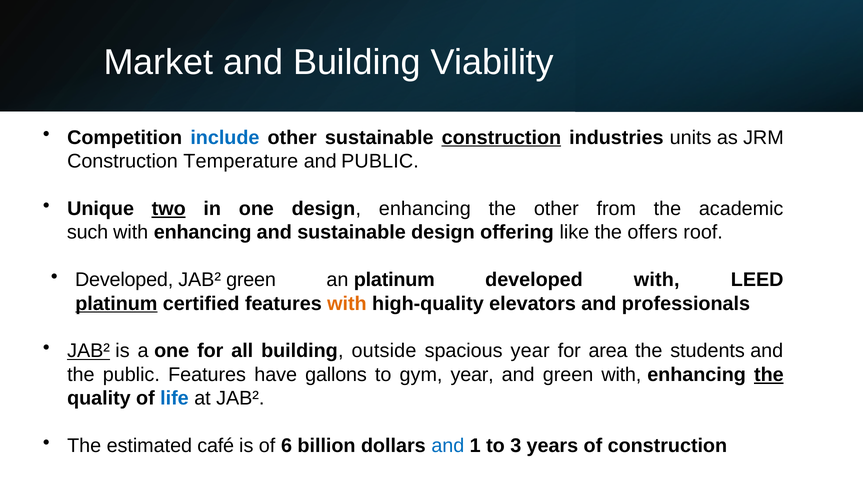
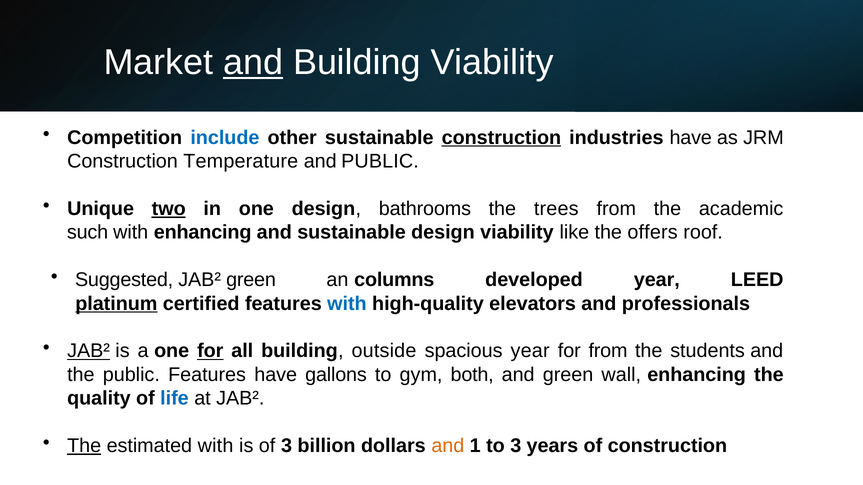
and at (253, 63) underline: none -> present
industries units: units -> have
design enhancing: enhancing -> bathrooms
the other: other -> trees
design offering: offering -> viability
Developed at (124, 280): Developed -> Suggested
an platinum: platinum -> columns
developed with: with -> year
with at (347, 304) colour: orange -> blue
for at (210, 351) underline: none -> present
for area: area -> from
gym year: year -> both
green with: with -> wall
the at (769, 375) underline: present -> none
The at (84, 446) underline: none -> present
estimated café: café -> with
of 6: 6 -> 3
and at (448, 446) colour: blue -> orange
